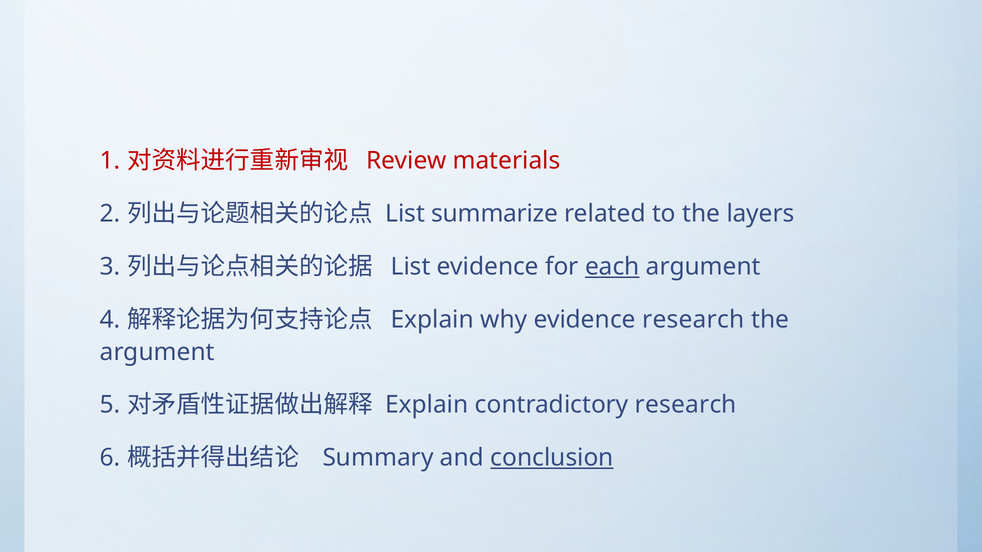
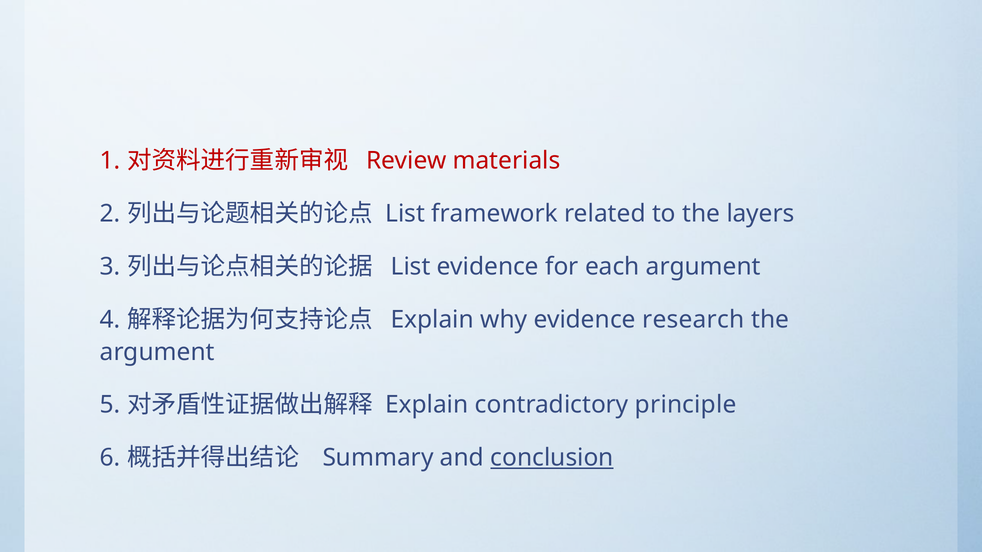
summarize: summarize -> framework
each underline: present -> none
contradictory research: research -> principle
